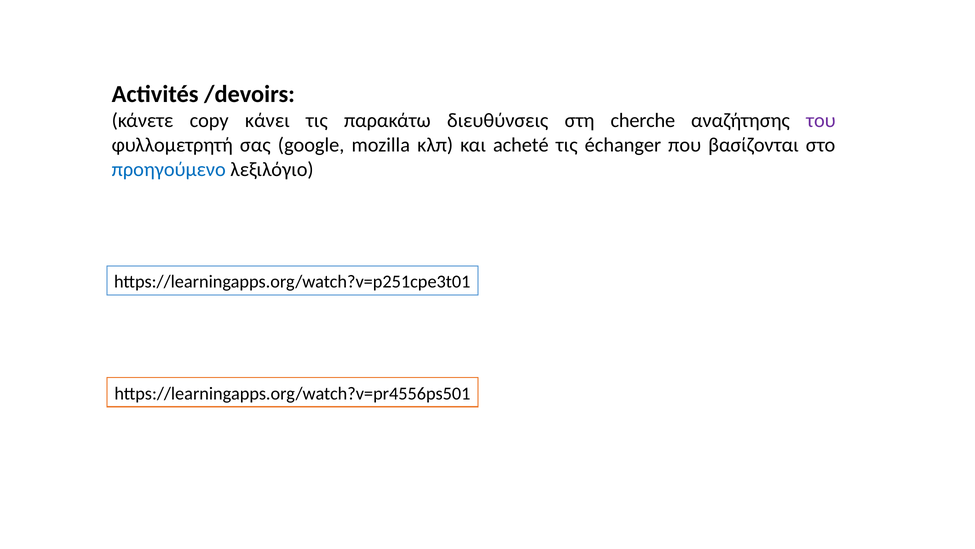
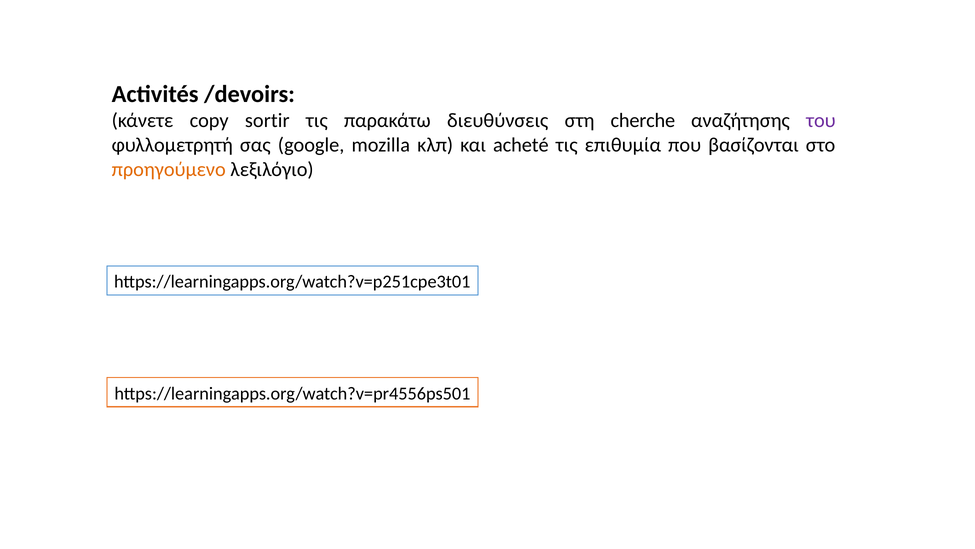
κάνει: κάνει -> sortir
échanger: échanger -> επιθυμία
προηγούμενο colour: blue -> orange
